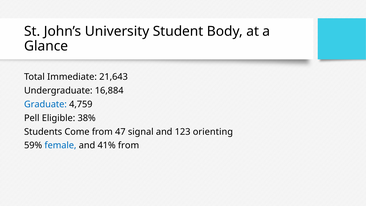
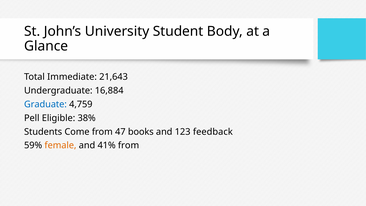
signal: signal -> books
orienting: orienting -> feedback
female colour: blue -> orange
